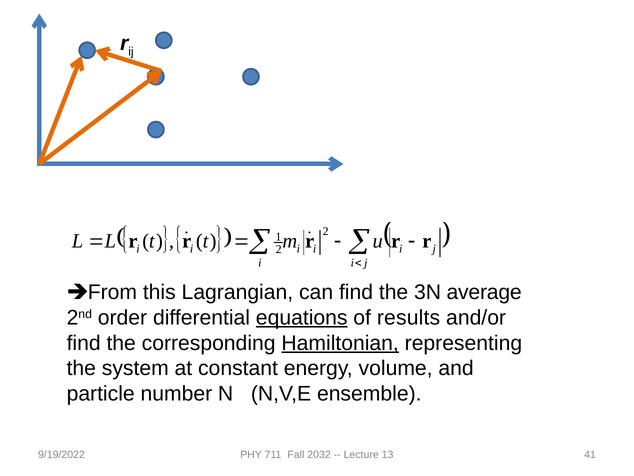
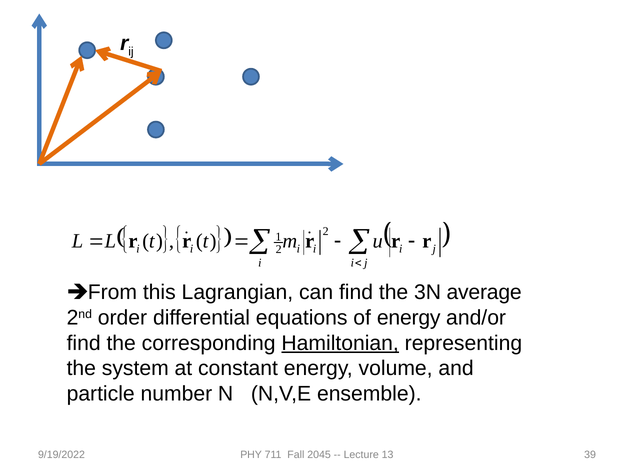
equations underline: present -> none
of results: results -> energy
2032: 2032 -> 2045
41: 41 -> 39
